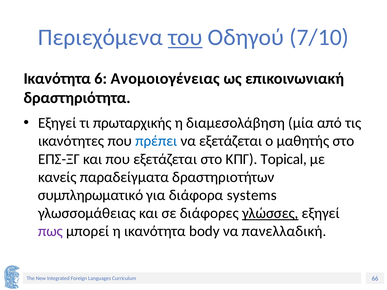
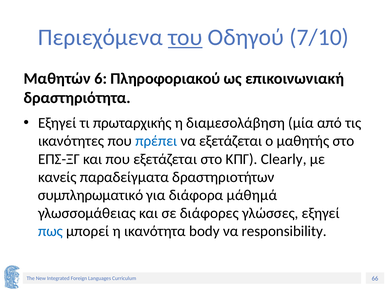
Ικανότητα at (57, 79): Ικανότητα -> Μαθητών
Ανομοιογένειας: Ανομοιογένειας -> Πληροφοριακού
Topical: Topical -> Clearly
systems: systems -> μάθημά
γλώσσες underline: present -> none
πως colour: purple -> blue
πανελλαδική: πανελλαδική -> responsibility
